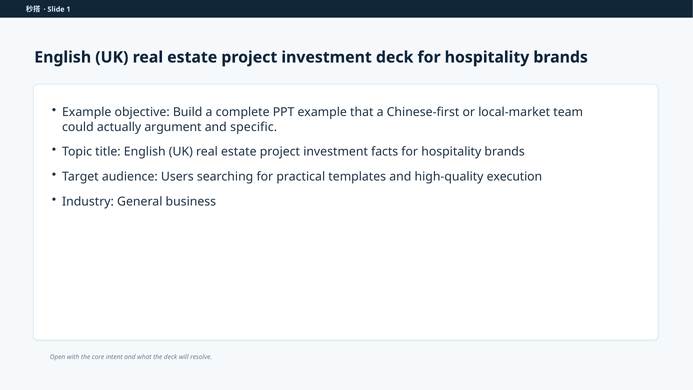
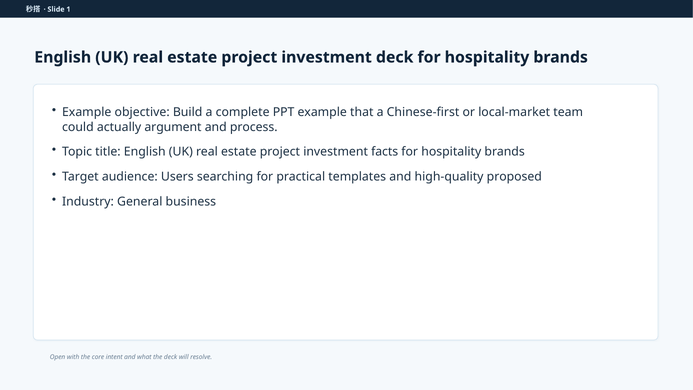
specific: specific -> process
execution: execution -> proposed
